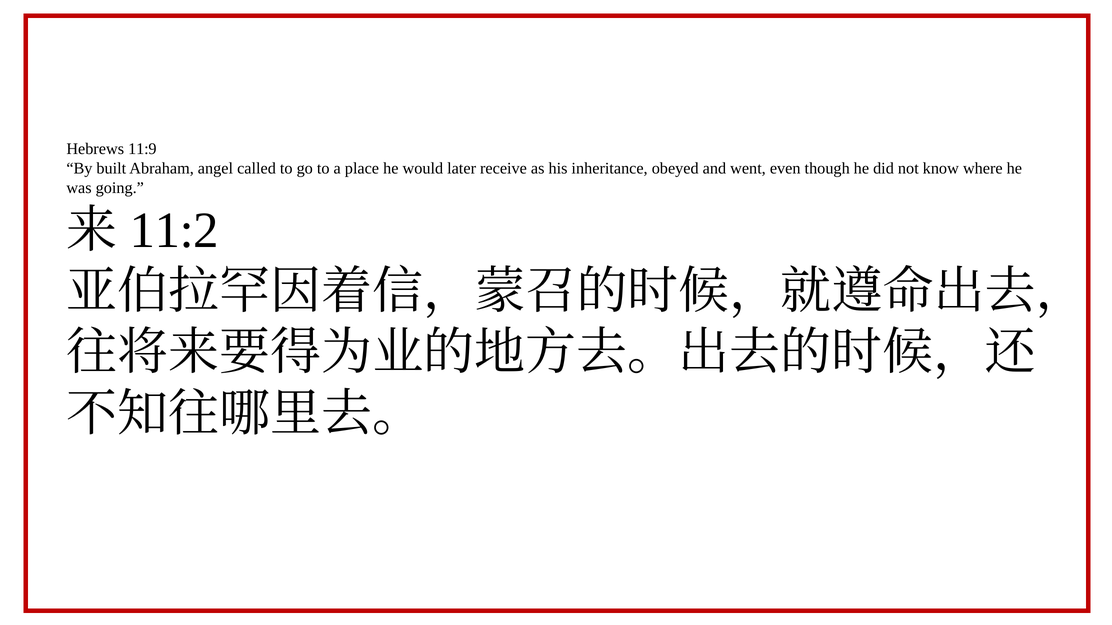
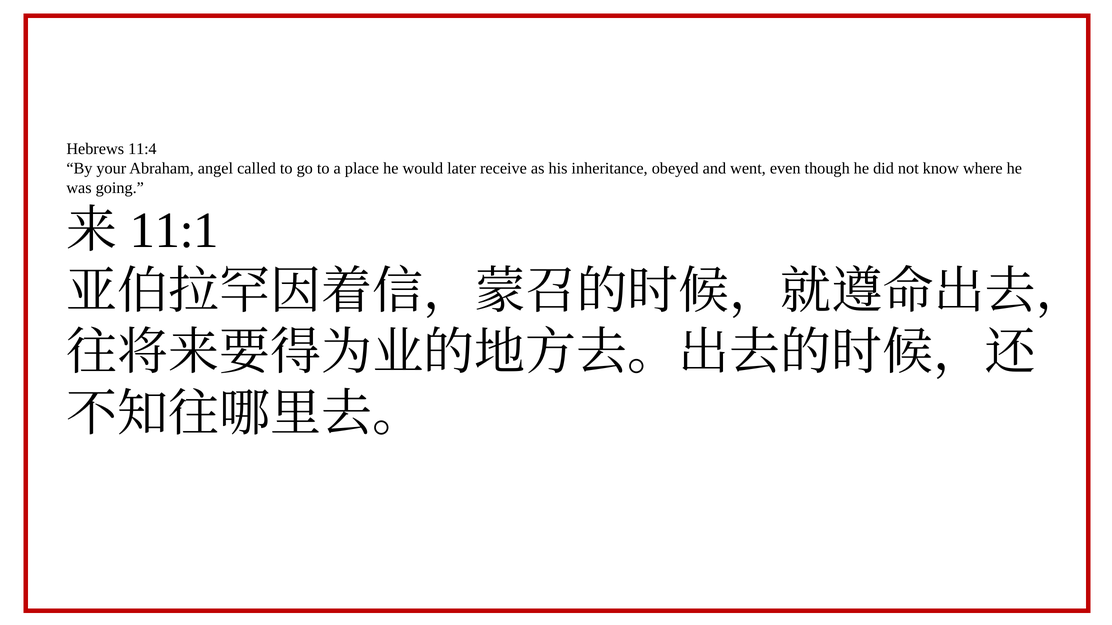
11:9: 11:9 -> 11:4
built: built -> your
11:2: 11:2 -> 11:1
